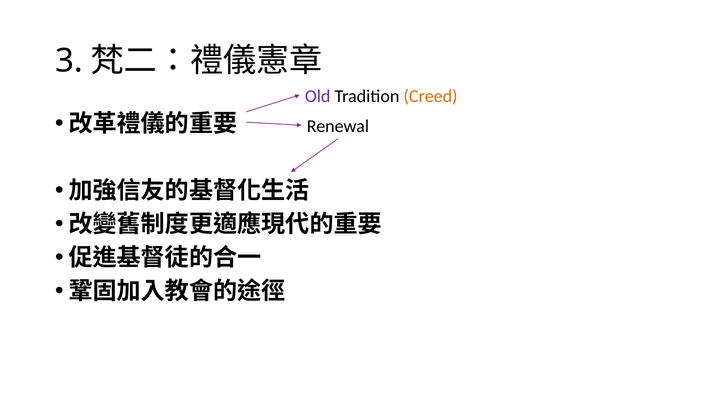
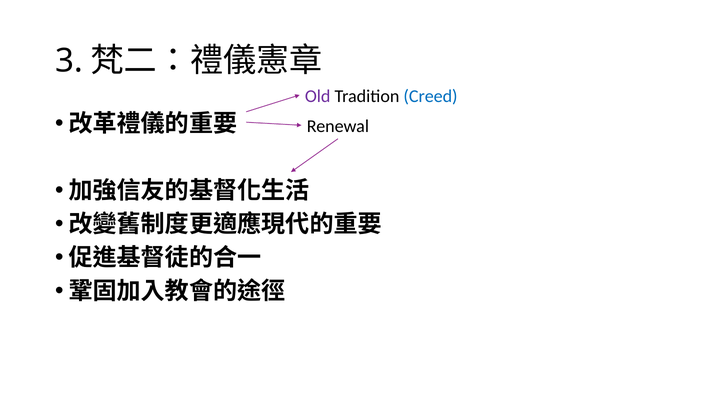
Creed colour: orange -> blue
